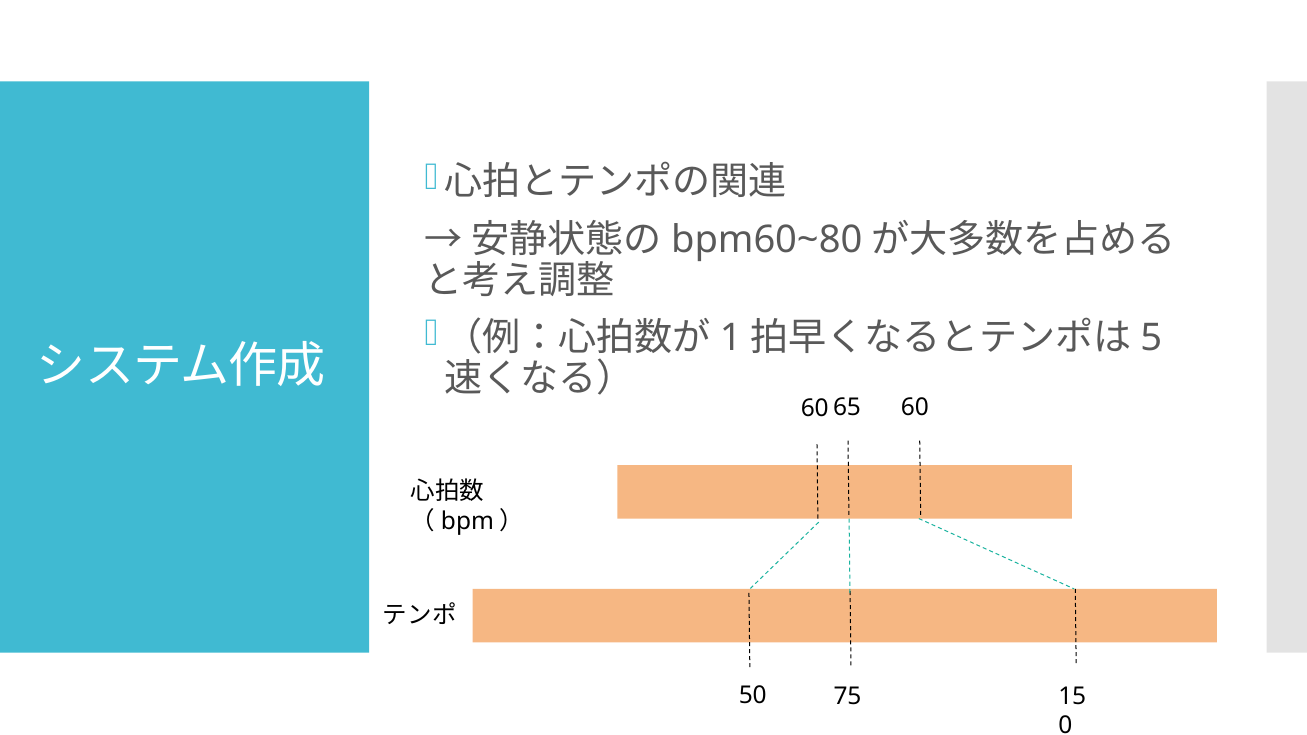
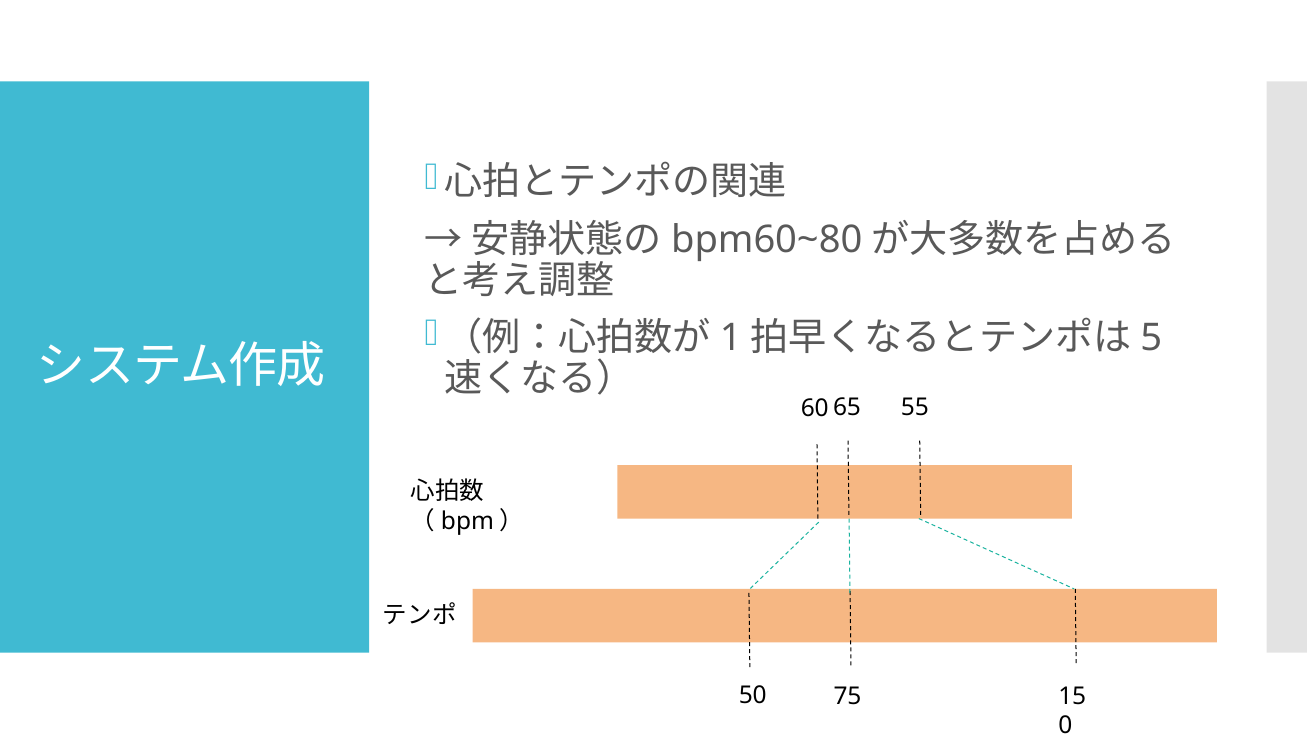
65 60: 60 -> 55
